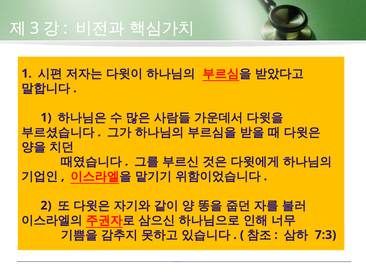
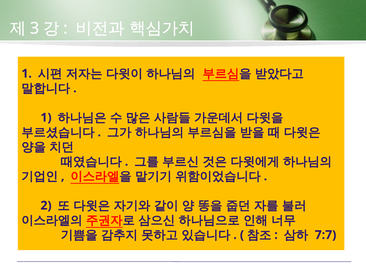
7:3: 7:3 -> 7:7
